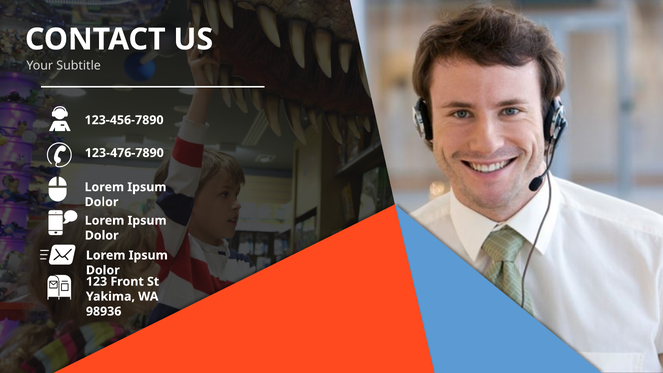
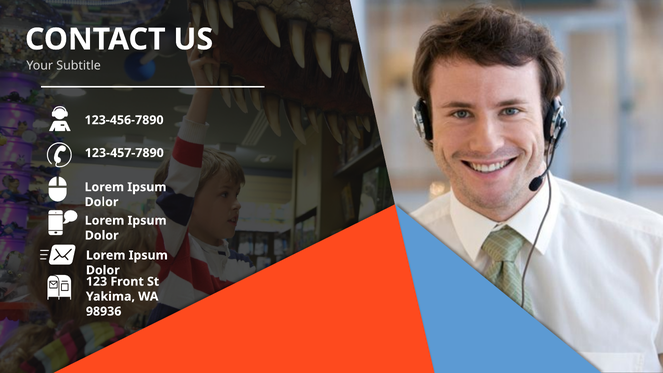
123-476-7890: 123-476-7890 -> 123-457-7890
